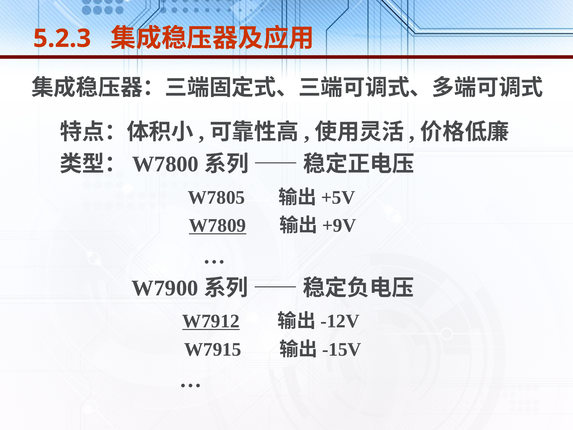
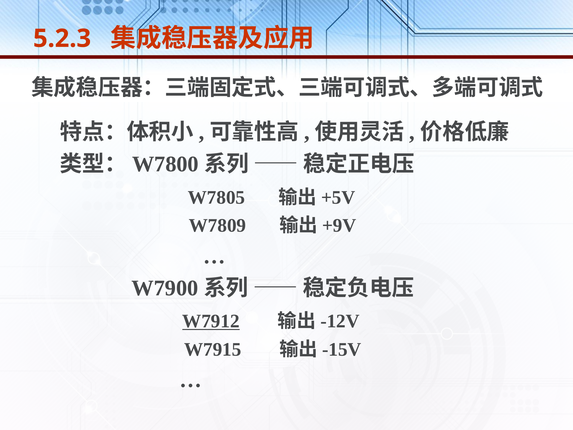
W7809 underline: present -> none
